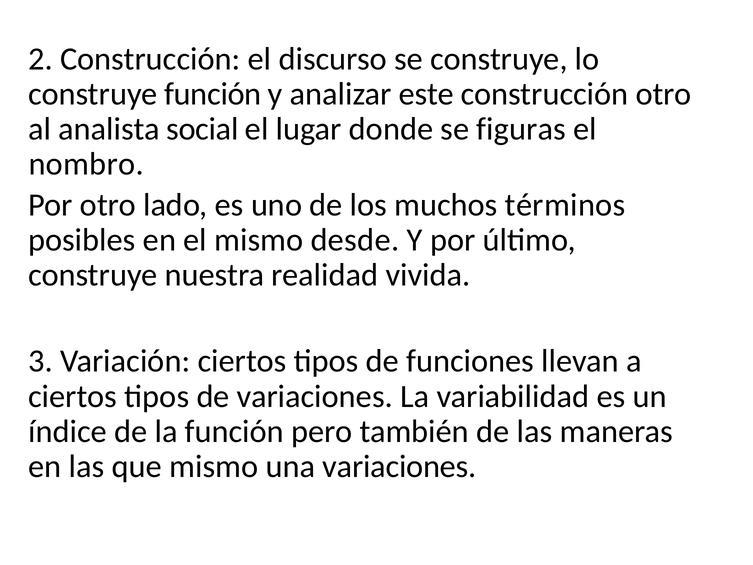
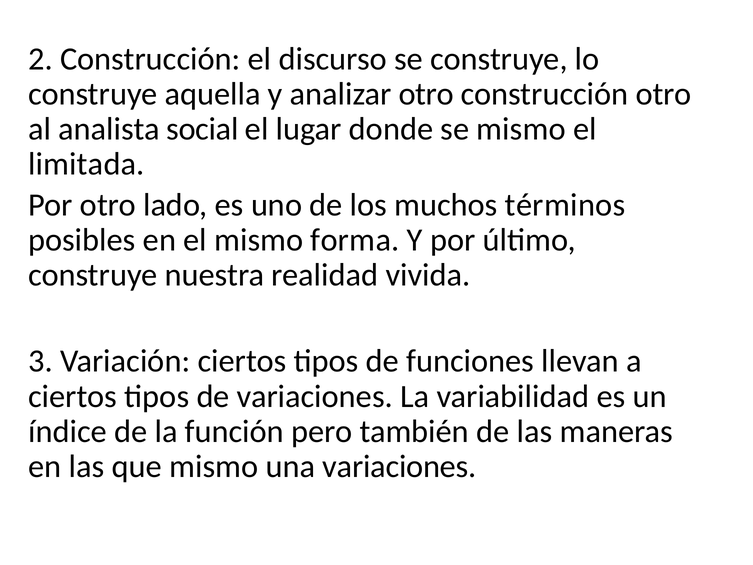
construye función: función -> aquella
analizar este: este -> otro
se figuras: figuras -> mismo
nombro: nombro -> limitada
desde: desde -> forma
